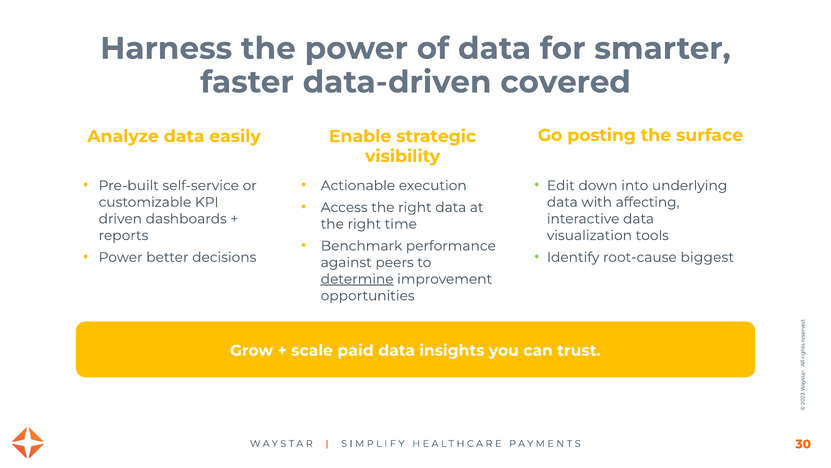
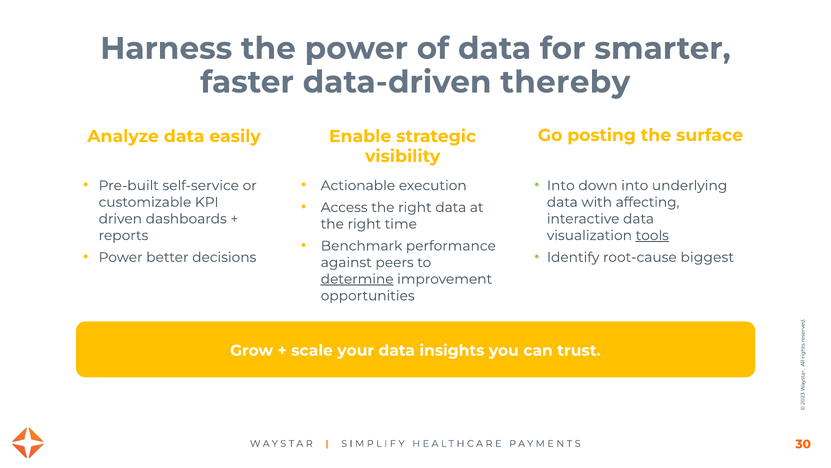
covered: covered -> thereby
Edit at (561, 185): Edit -> Into
tools underline: none -> present
paid: paid -> your
